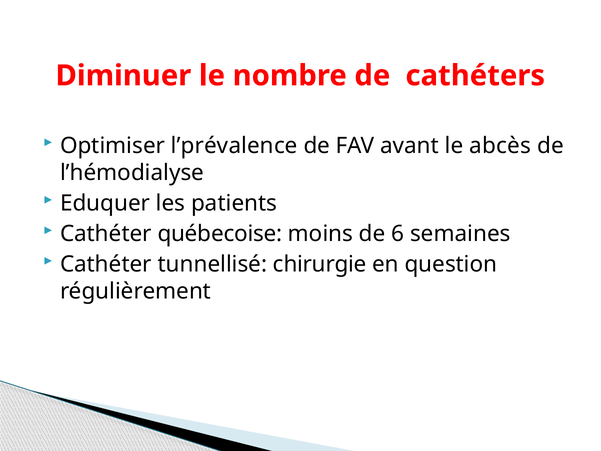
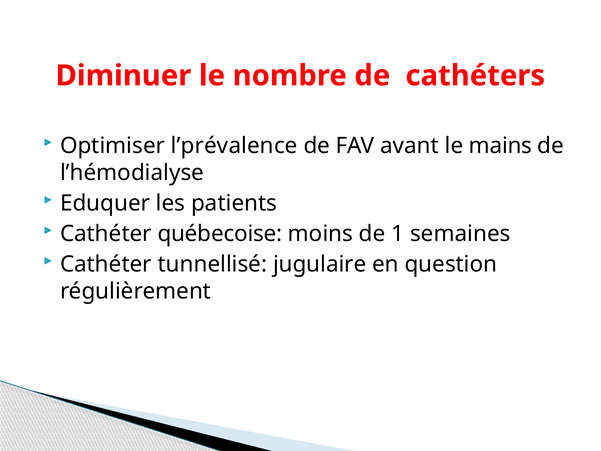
abcès: abcès -> mains
6: 6 -> 1
chirurgie: chirurgie -> jugulaire
